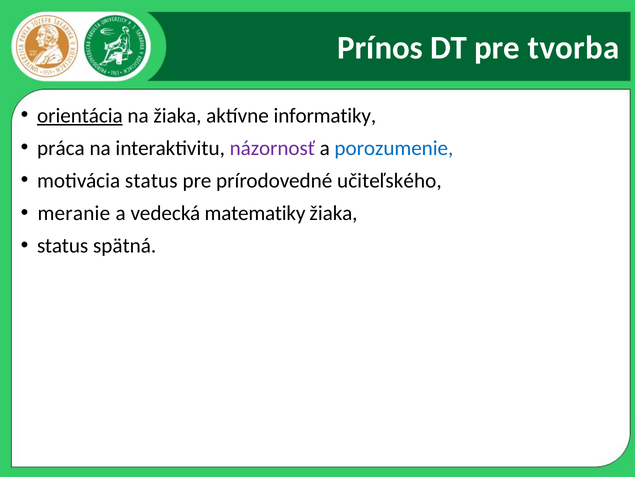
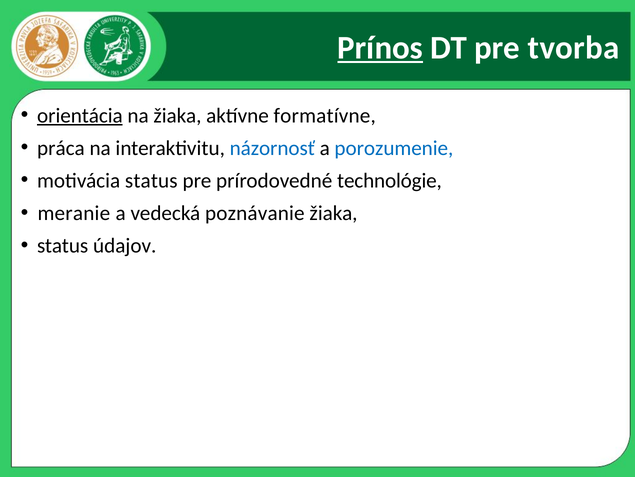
Prínos underline: none -> present
informatiky: informatiky -> formatívne
názornosť colour: purple -> blue
učiteľského: učiteľského -> technológie
matematiky: matematiky -> poznávanie
spätná: spätná -> údajov
